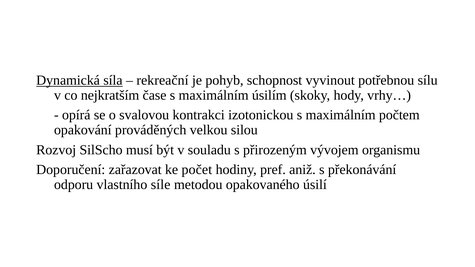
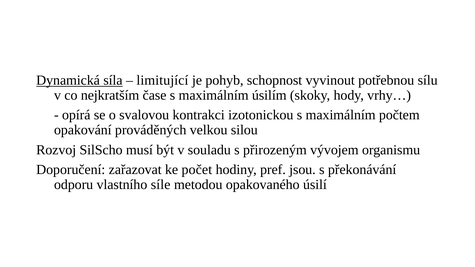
rekreační: rekreační -> limitující
aniž: aniž -> jsou
